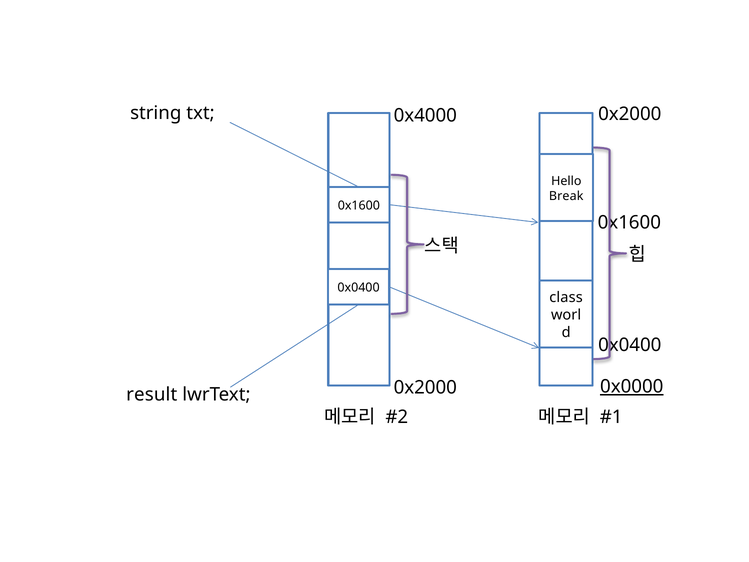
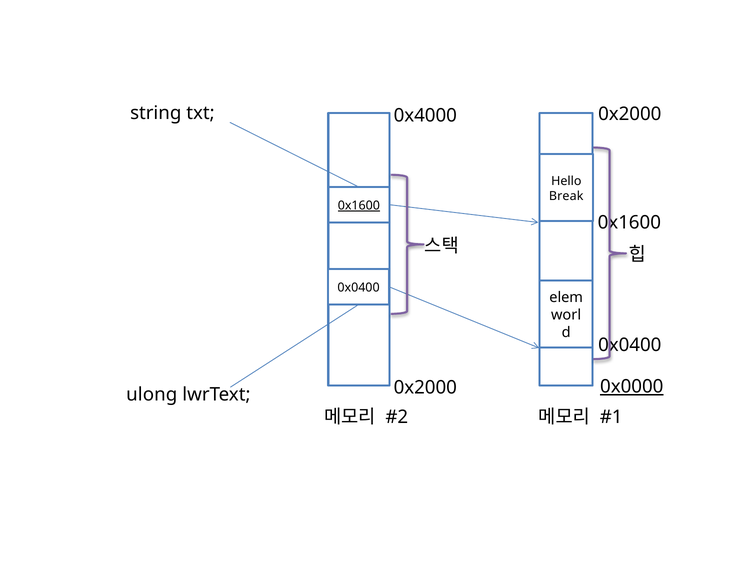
0x1600 at (359, 205) underline: none -> present
class: class -> elem
result: result -> ulong
